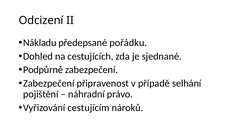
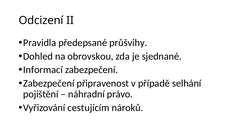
Nákladu: Nákladu -> Pravidla
pořádku: pořádku -> průšvihy
cestujících: cestujících -> obrovskou
Podpůrně: Podpůrně -> Informací
